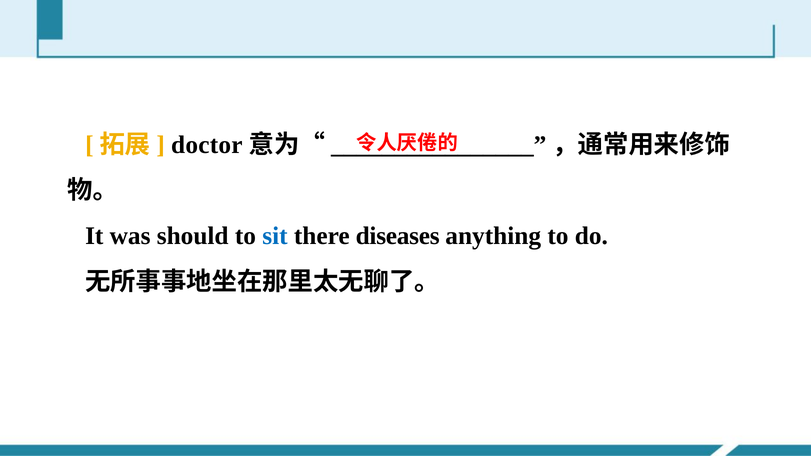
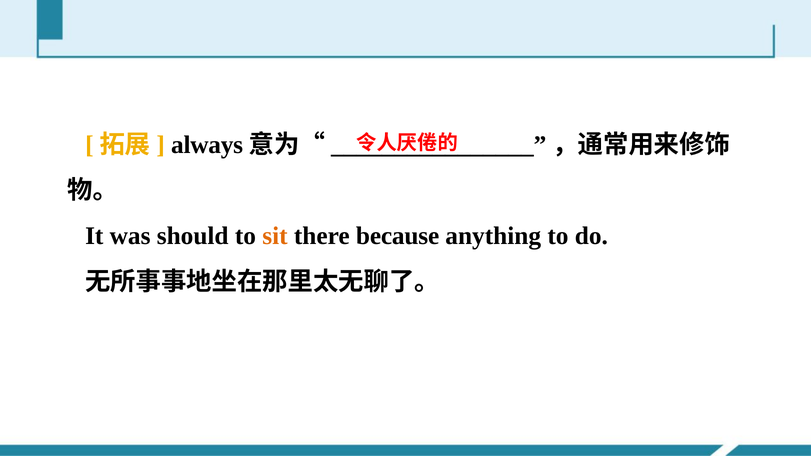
doctor: doctor -> always
sit colour: blue -> orange
diseases: diseases -> because
